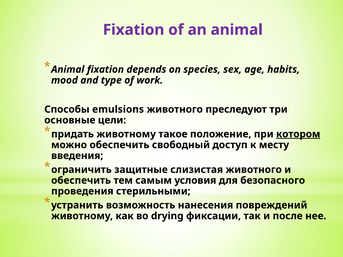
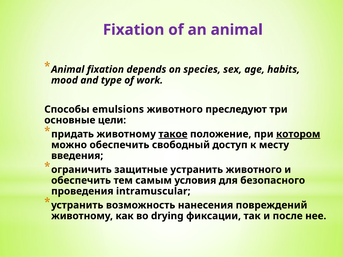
такое underline: none -> present
защитные слизистая: слизистая -> устранить
стерильными: стерильными -> intramuscular
